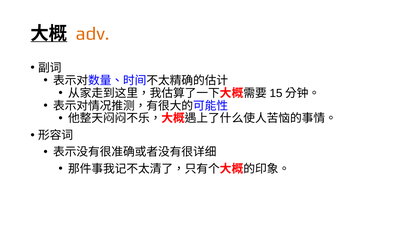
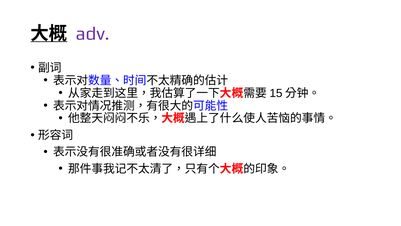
adv colour: orange -> purple
